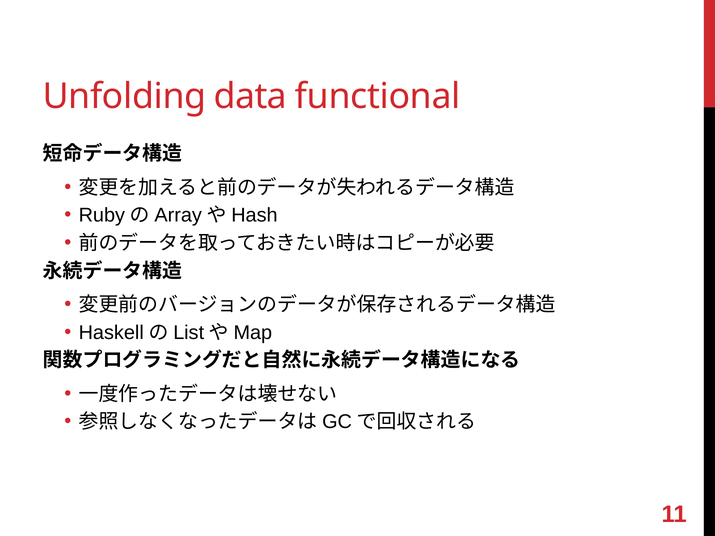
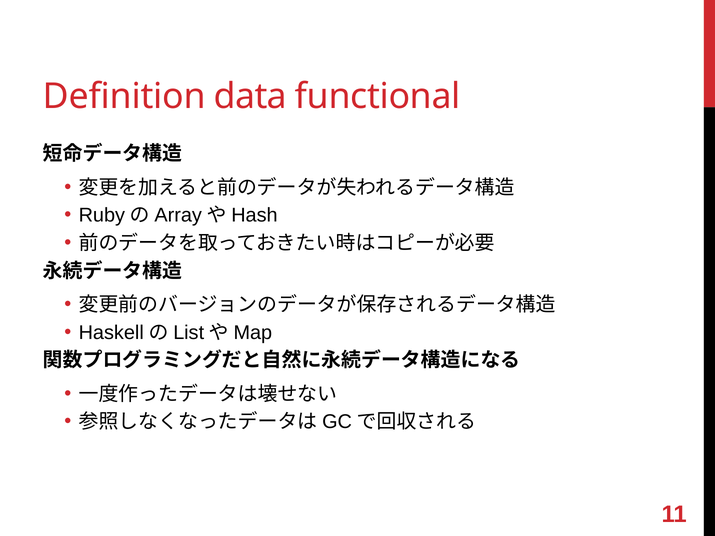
Unfolding: Unfolding -> Definition
